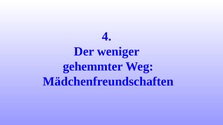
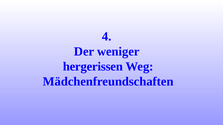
gehemmter: gehemmter -> hergerissen
